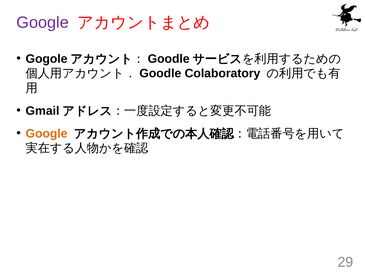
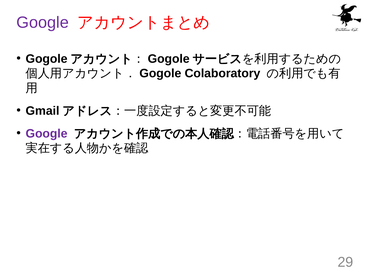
Goodle at (169, 59): Goodle -> Gogole
Goodle at (160, 73): Goodle -> Gogole
Google at (47, 133) colour: orange -> purple
